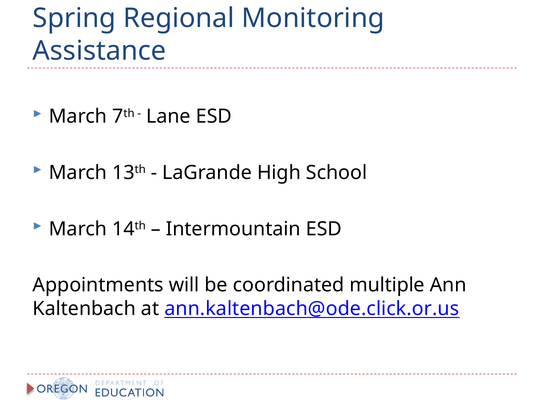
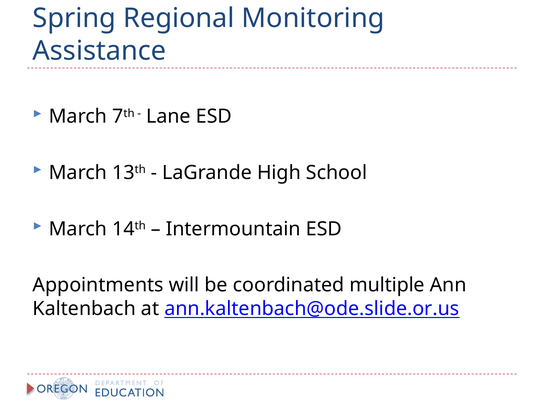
ann.kaltenbach@ode.click.or.us: ann.kaltenbach@ode.click.or.us -> ann.kaltenbach@ode.slide.or.us
